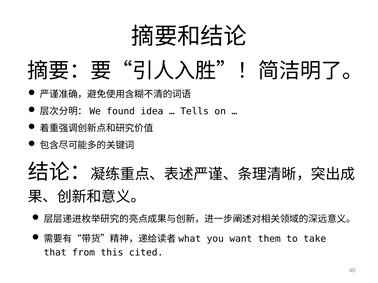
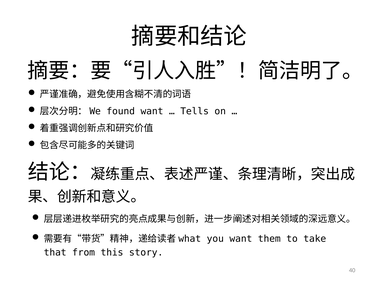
found idea: idea -> want
cited: cited -> story
